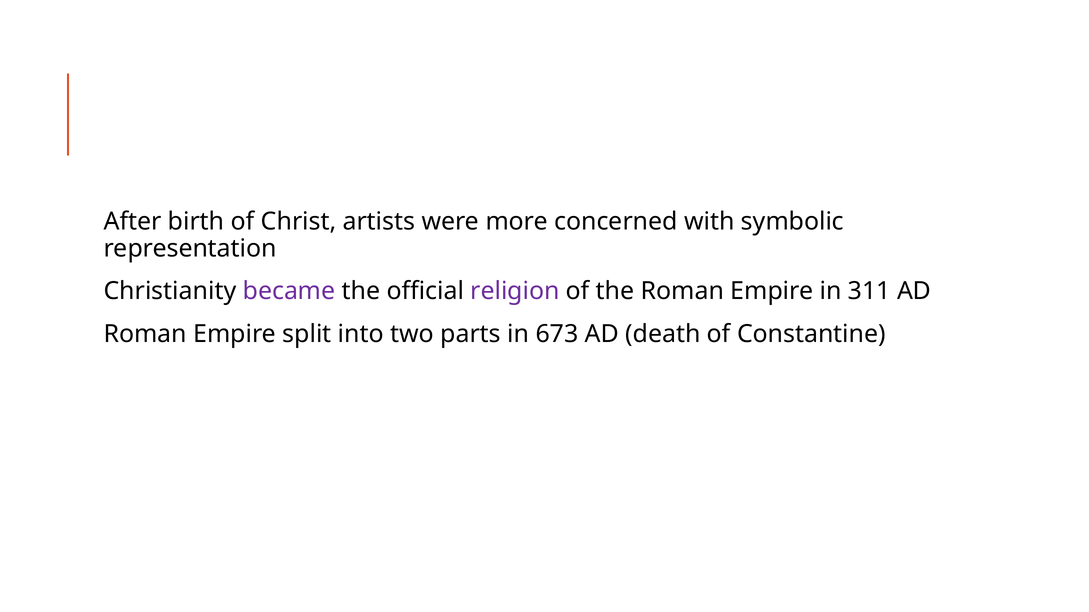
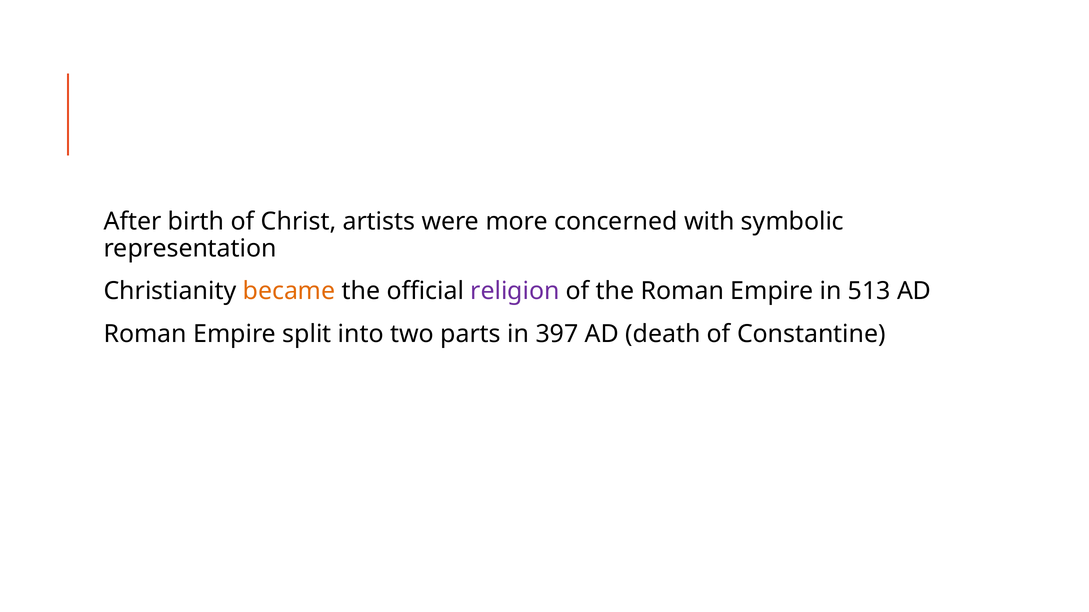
became colour: purple -> orange
311: 311 -> 513
673: 673 -> 397
